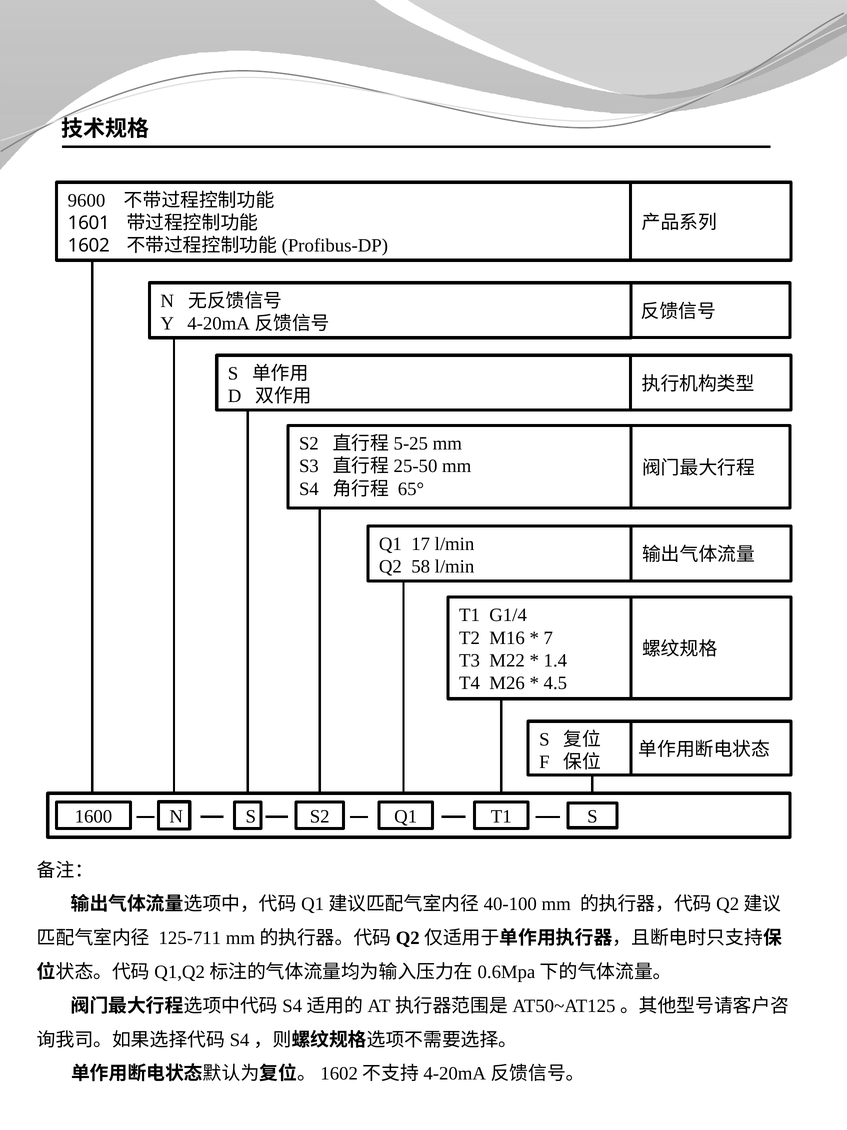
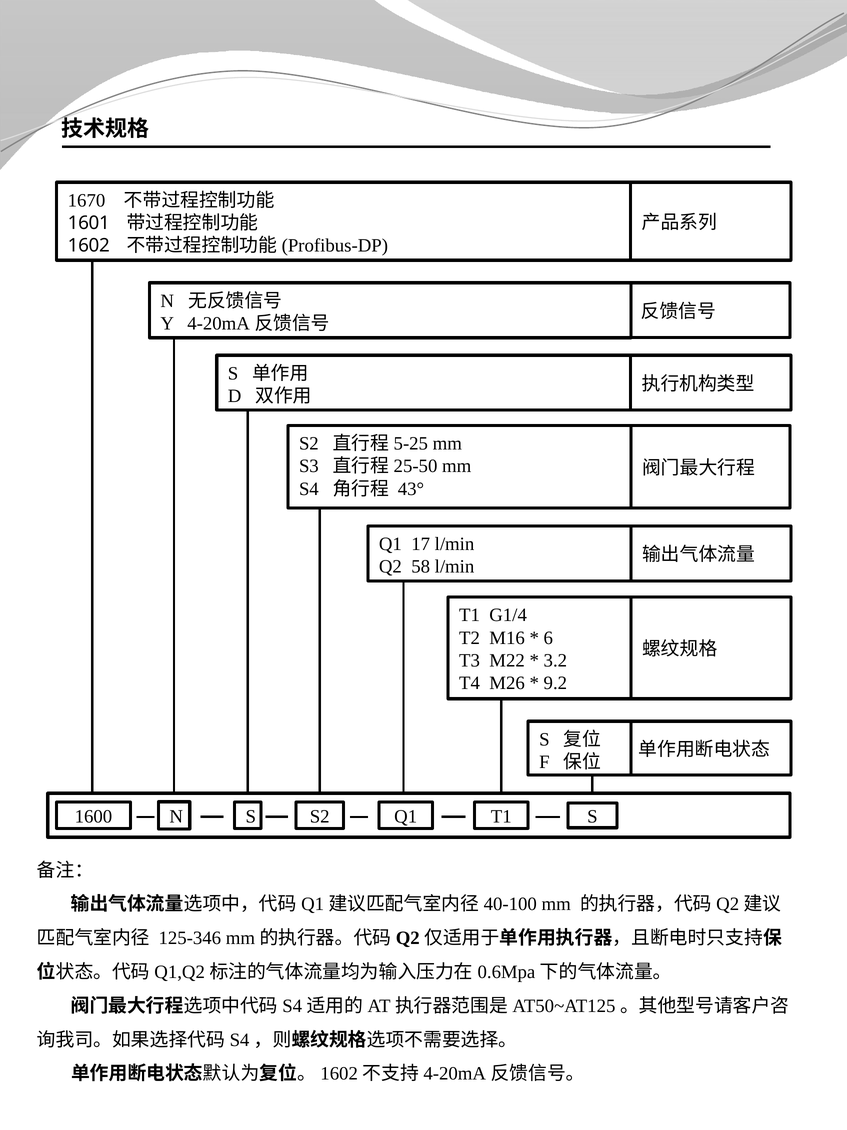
9600: 9600 -> 1670
65°: 65° -> 43°
7: 7 -> 6
1.4: 1.4 -> 3.2
4.5: 4.5 -> 9.2
125-711: 125-711 -> 125-346
